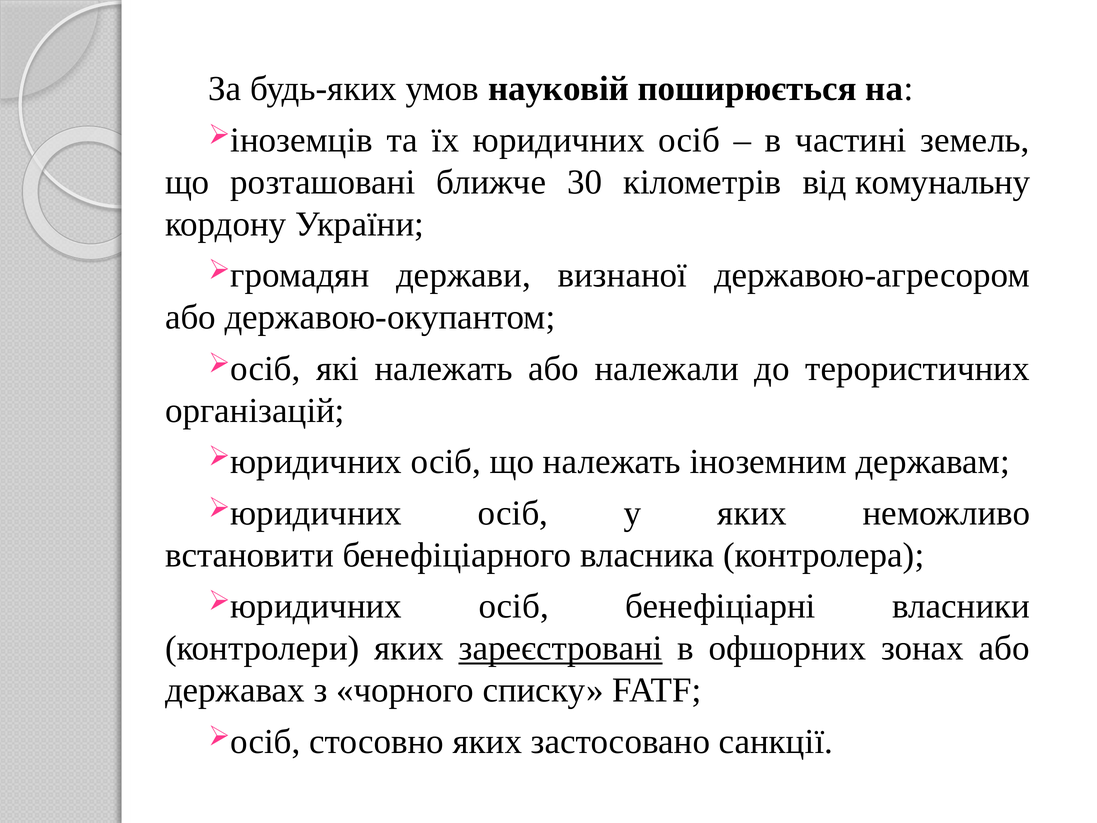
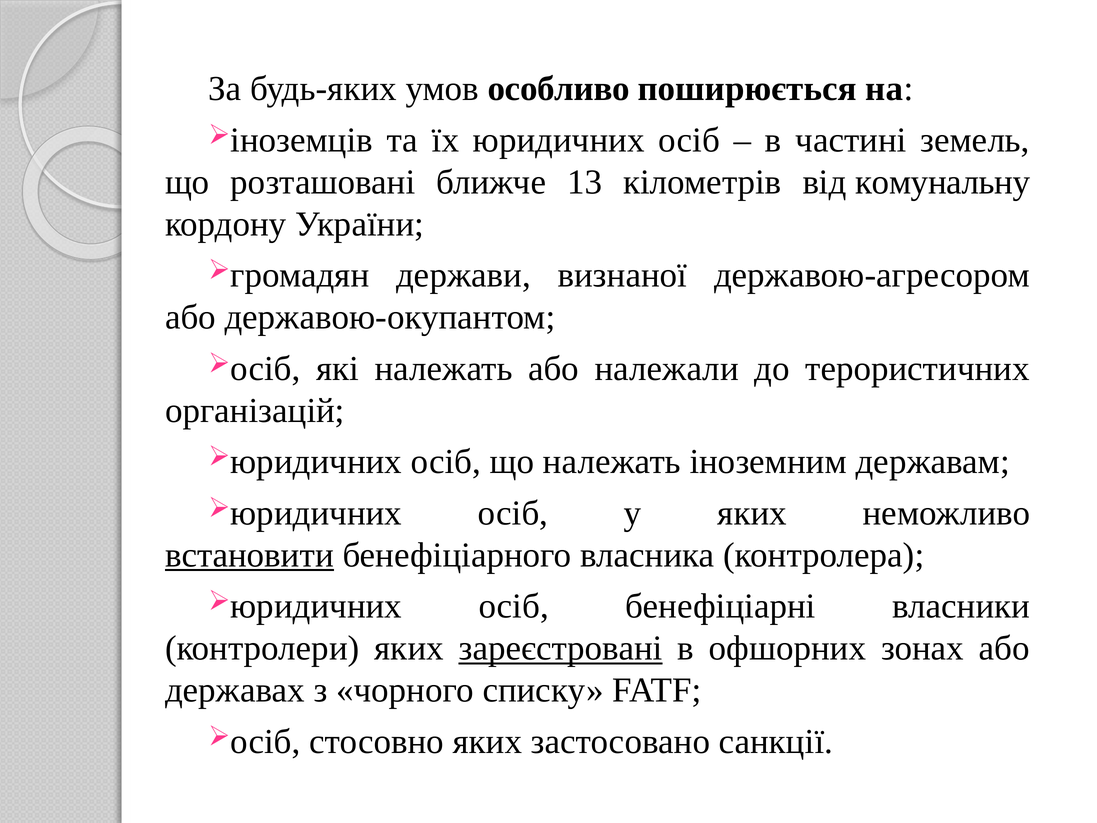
науковій: науковій -> особливо
30: 30 -> 13
встановити underline: none -> present
